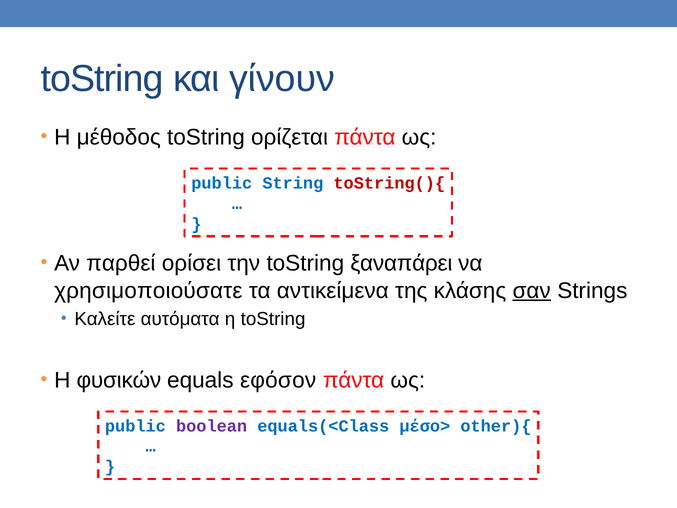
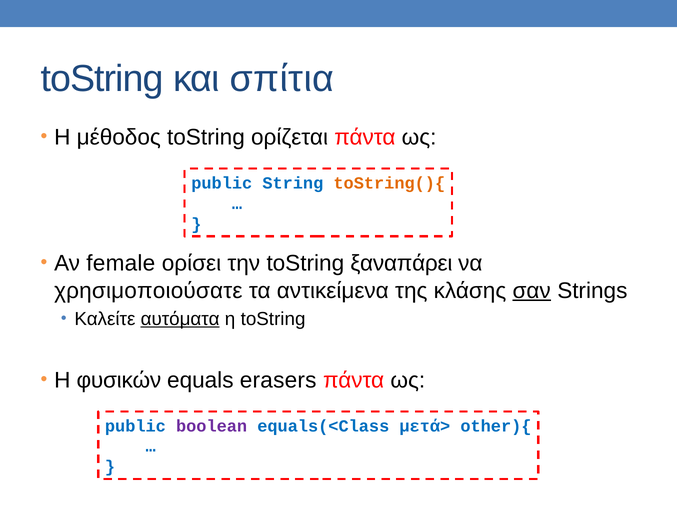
γίνουν: γίνουν -> σπίτια
toString(){ colour: red -> orange
παρθεί: παρθεί -> female
αυτόματα underline: none -> present
εφόσον: εφόσον -> erasers
μέσο>: μέσο> -> μετά>
